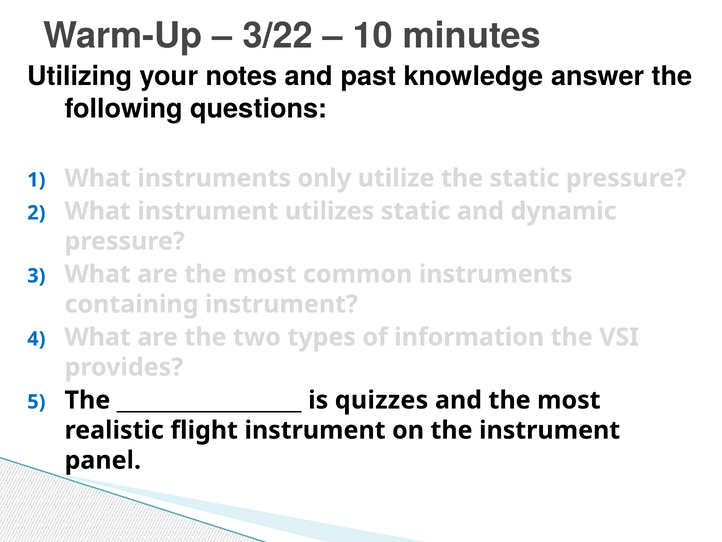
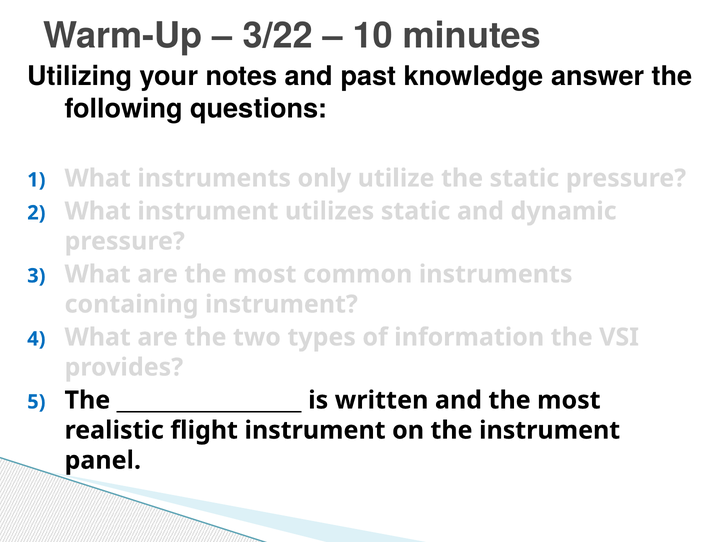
quizzes: quizzes -> written
